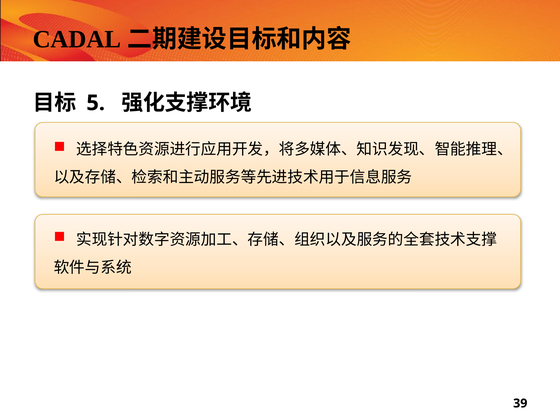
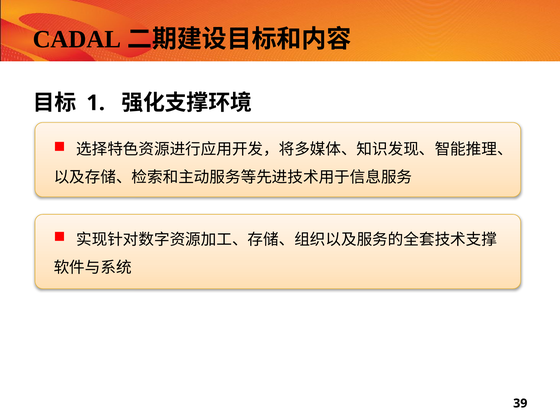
5: 5 -> 1
